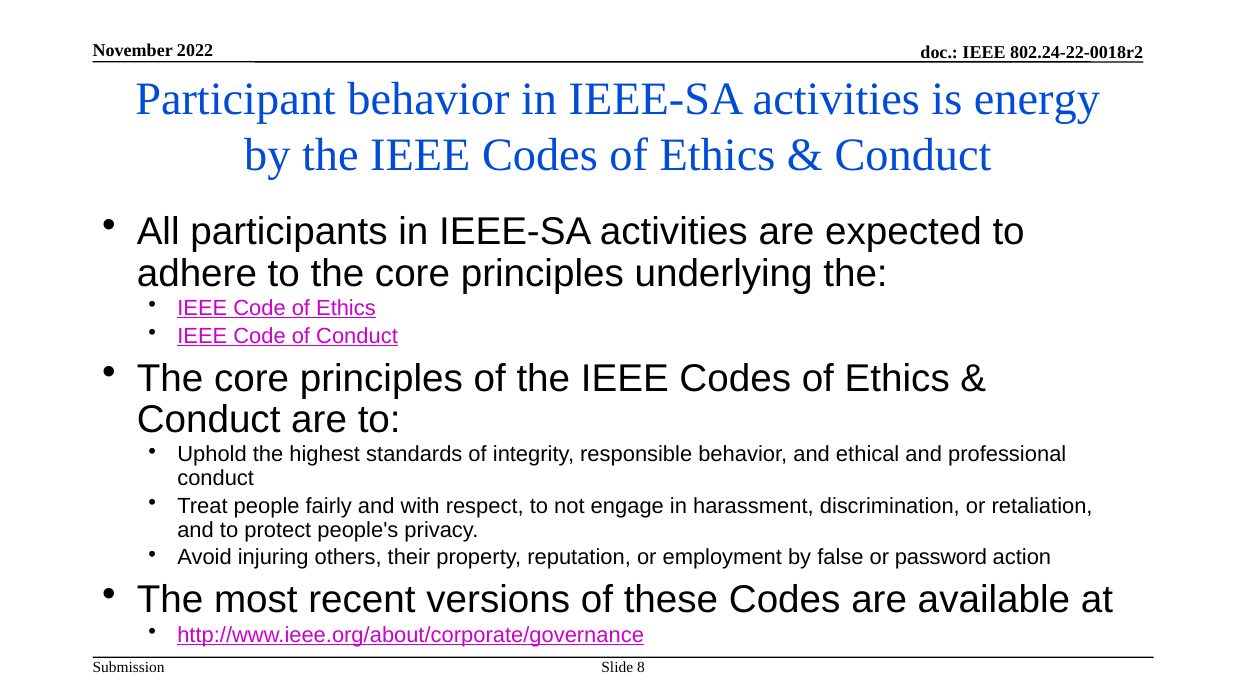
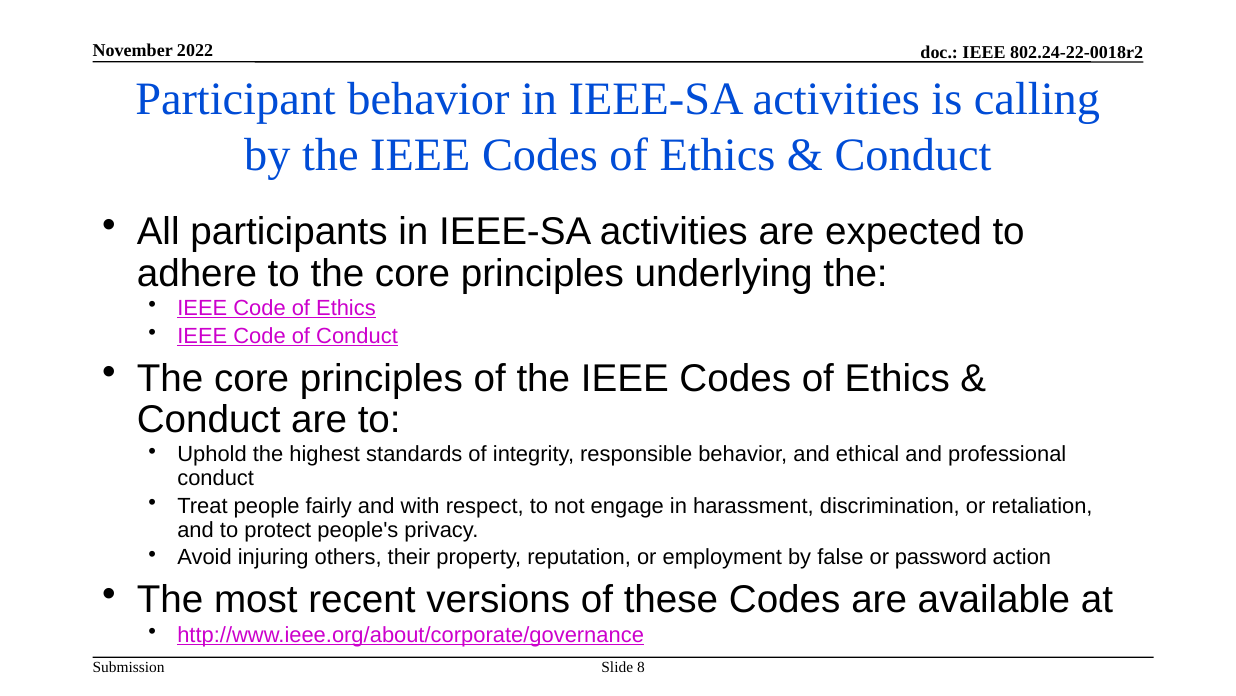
energy: energy -> calling
